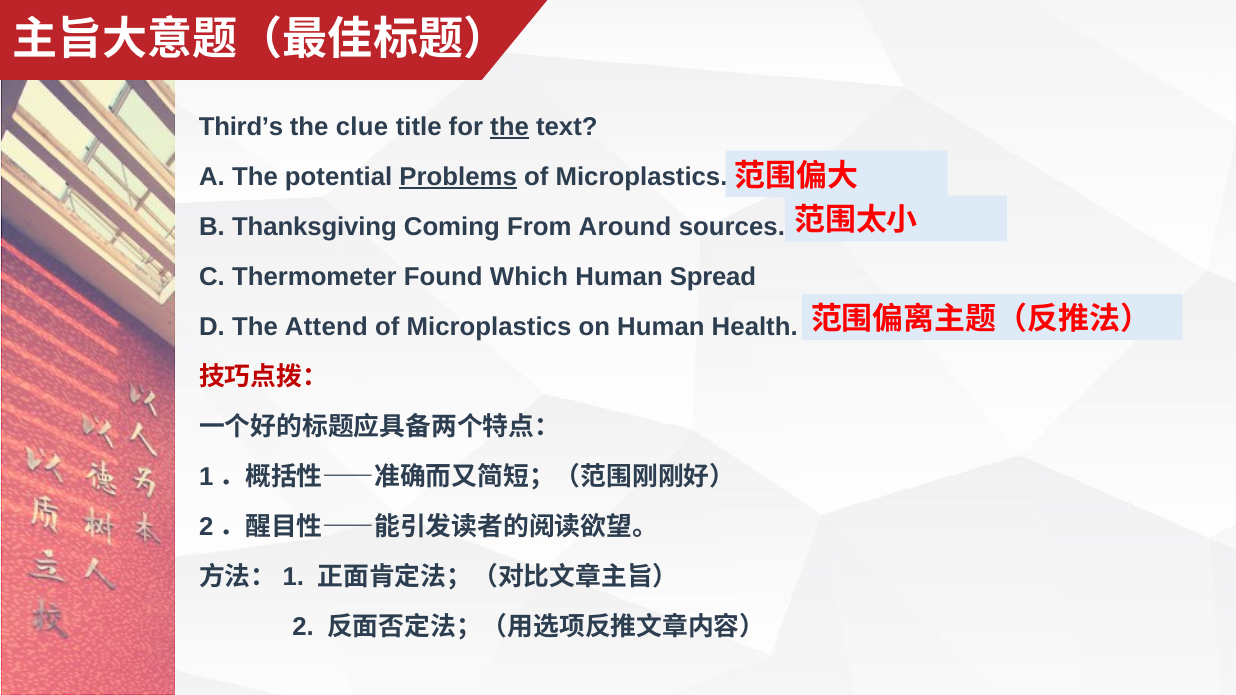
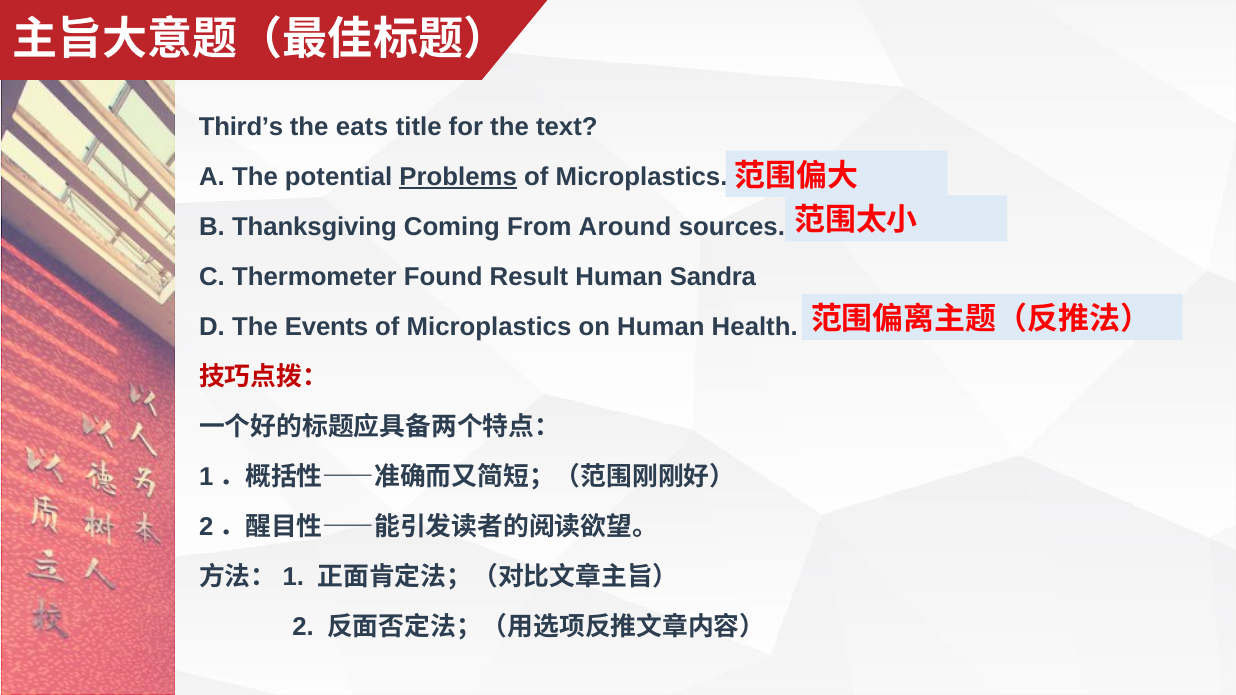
clue: clue -> eats
the at (510, 127) underline: present -> none
Which: Which -> Result
Spread: Spread -> Sandra
Attend: Attend -> Events
